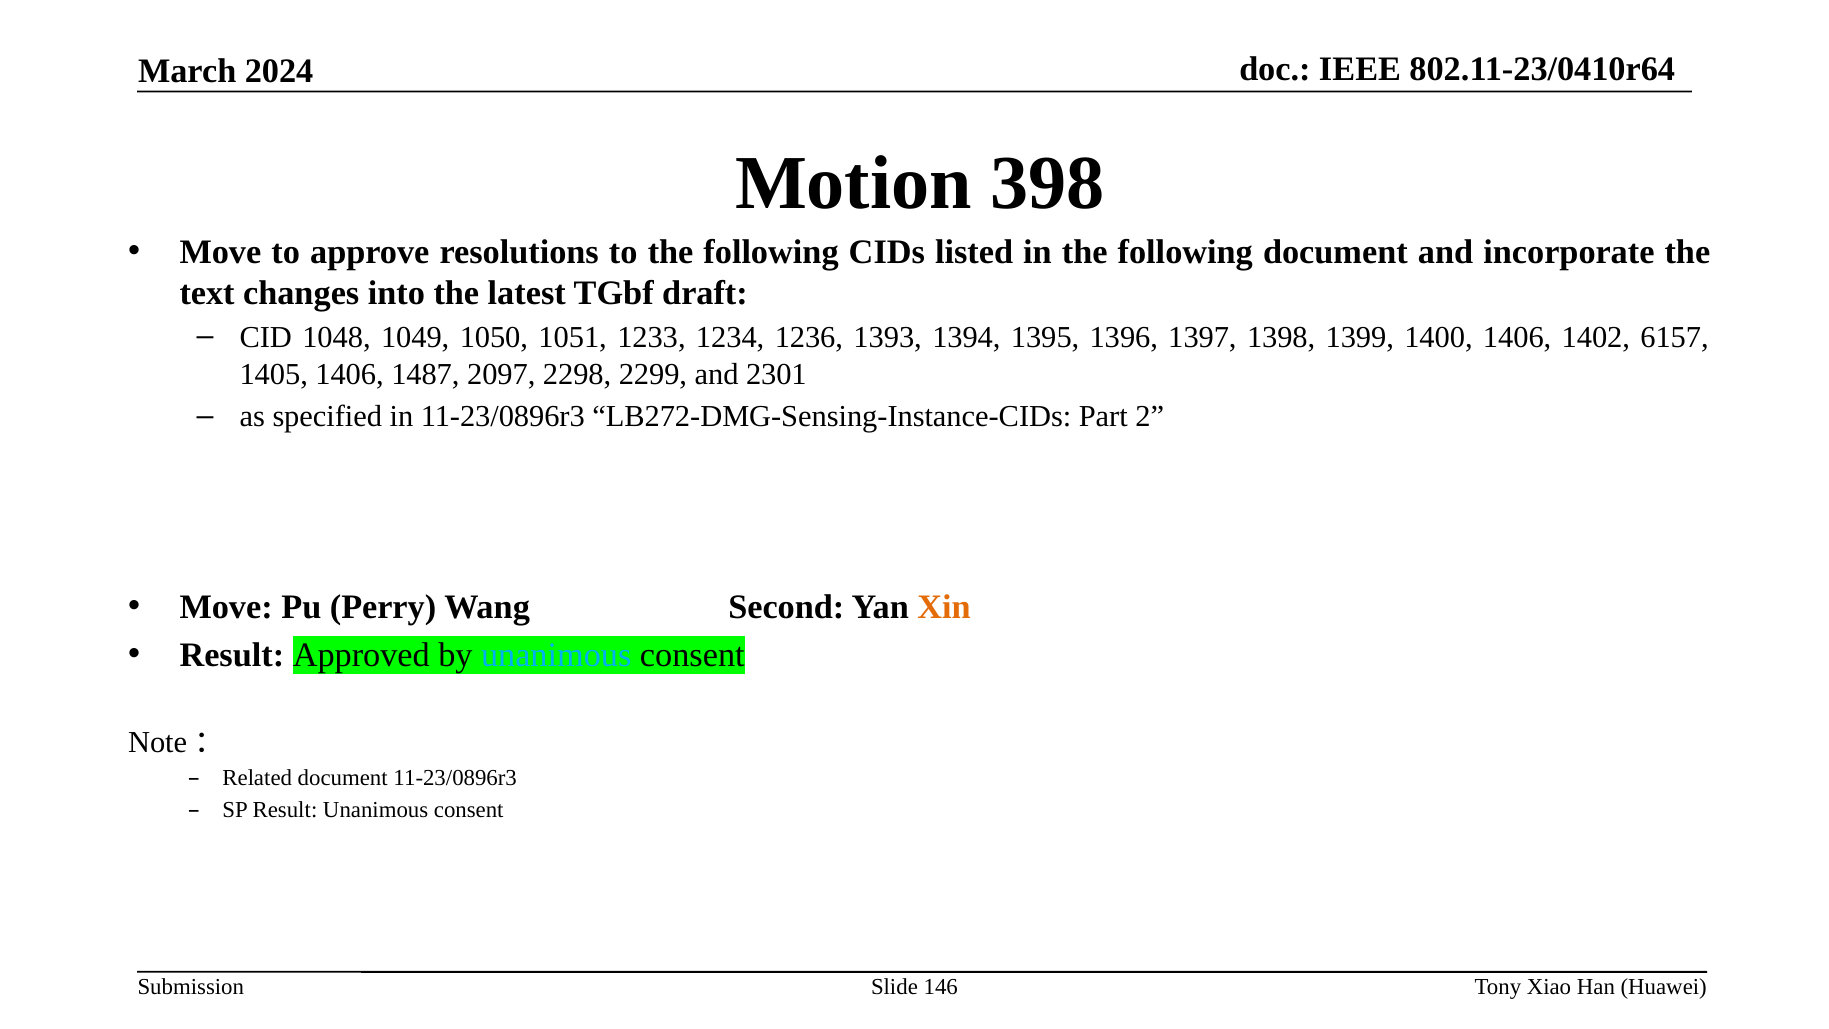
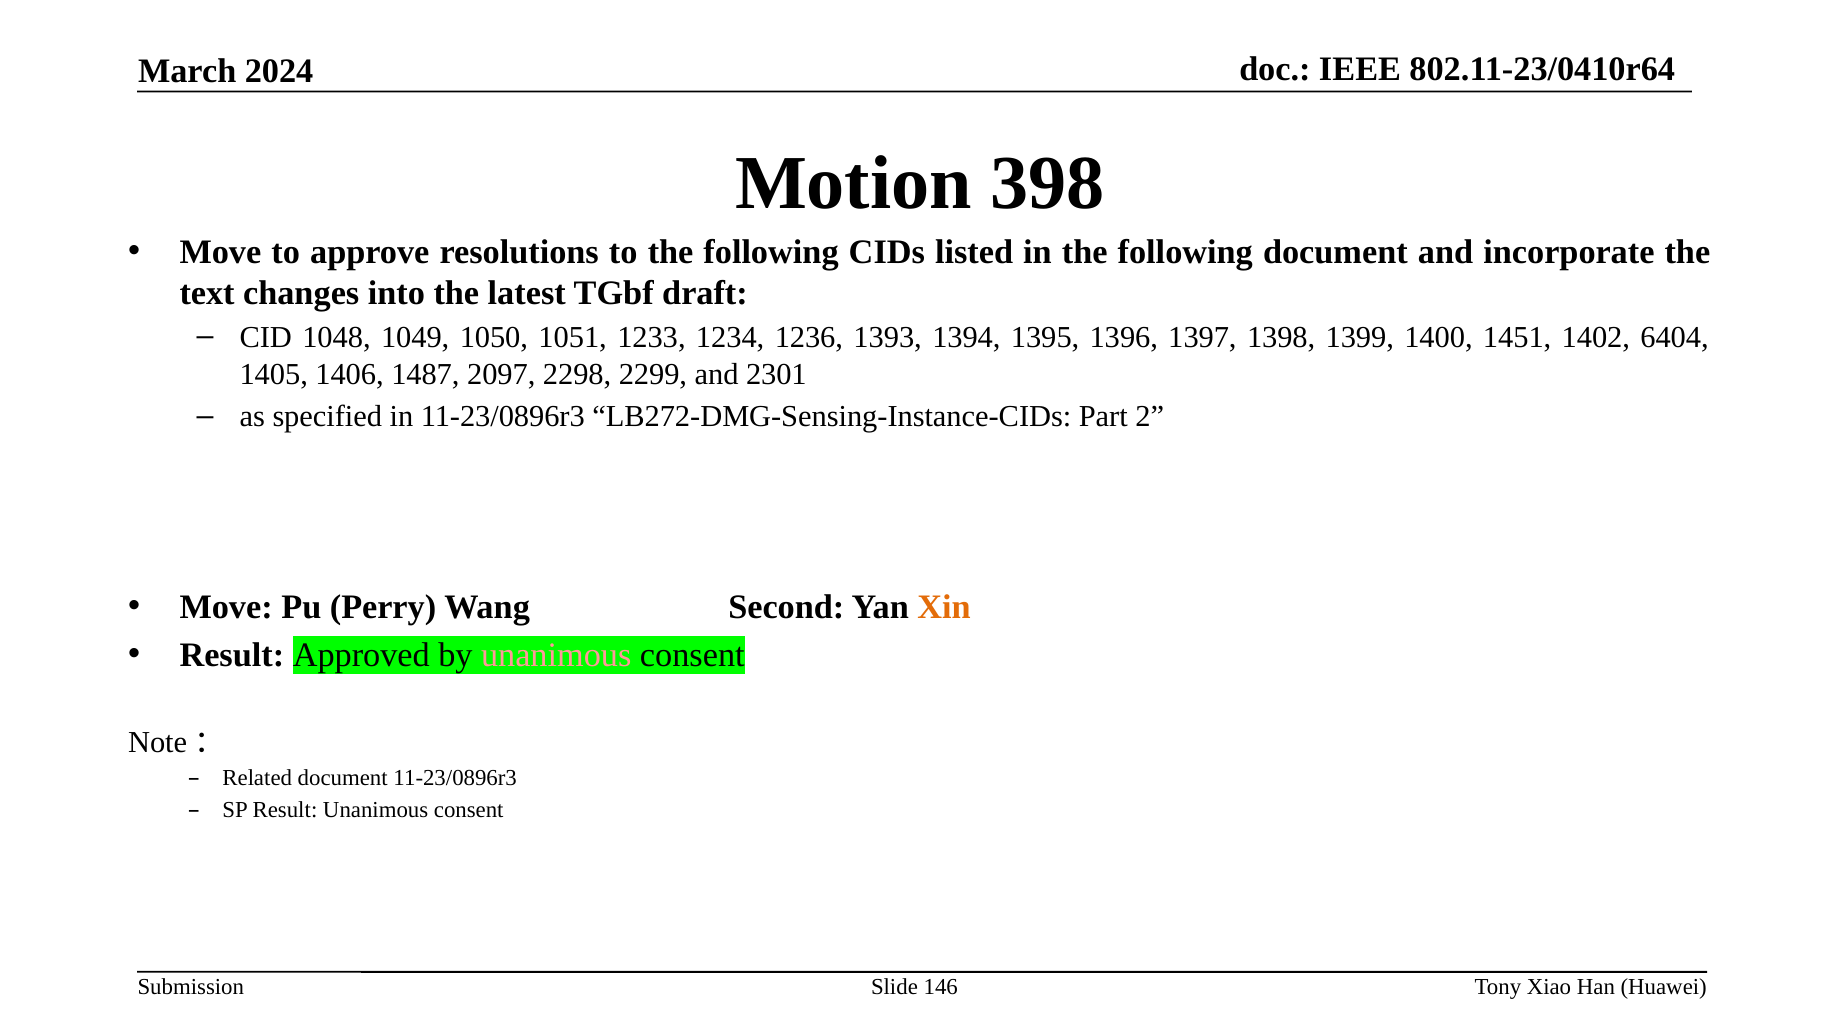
1400 1406: 1406 -> 1451
6157: 6157 -> 6404
unanimous at (556, 655) colour: light blue -> pink
